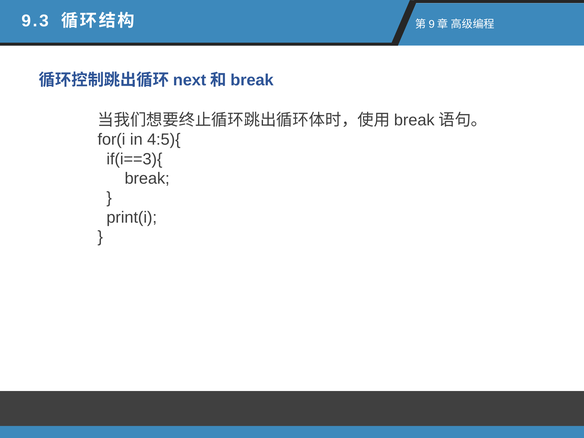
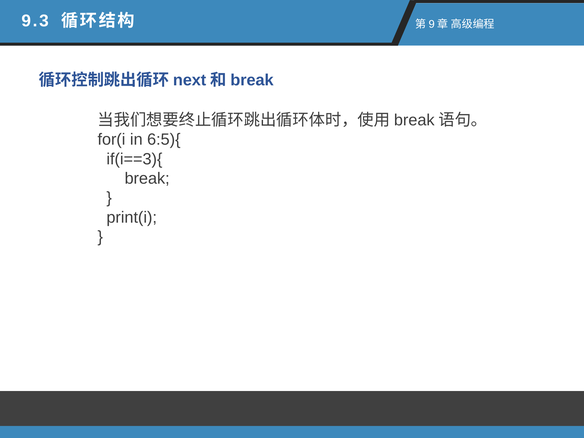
4:5){: 4:5){ -> 6:5){
